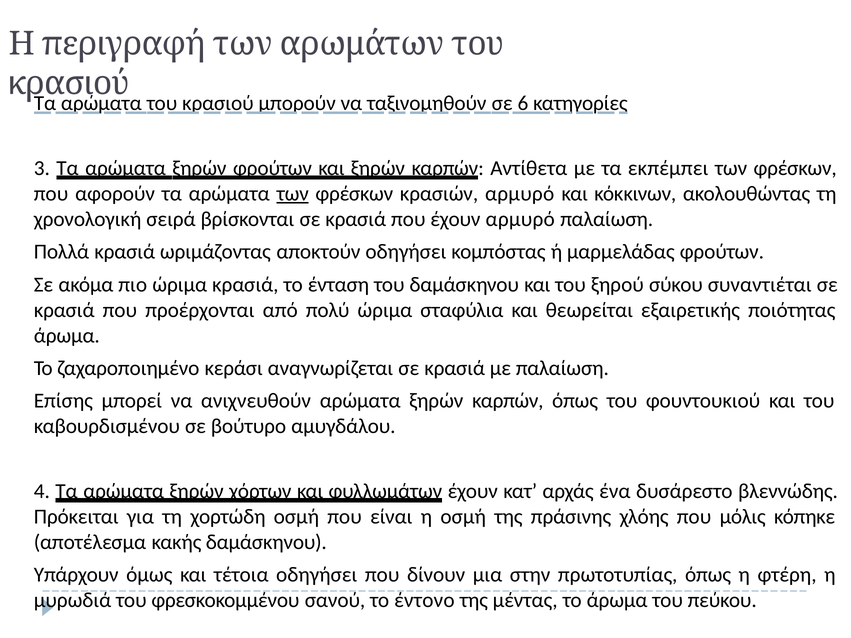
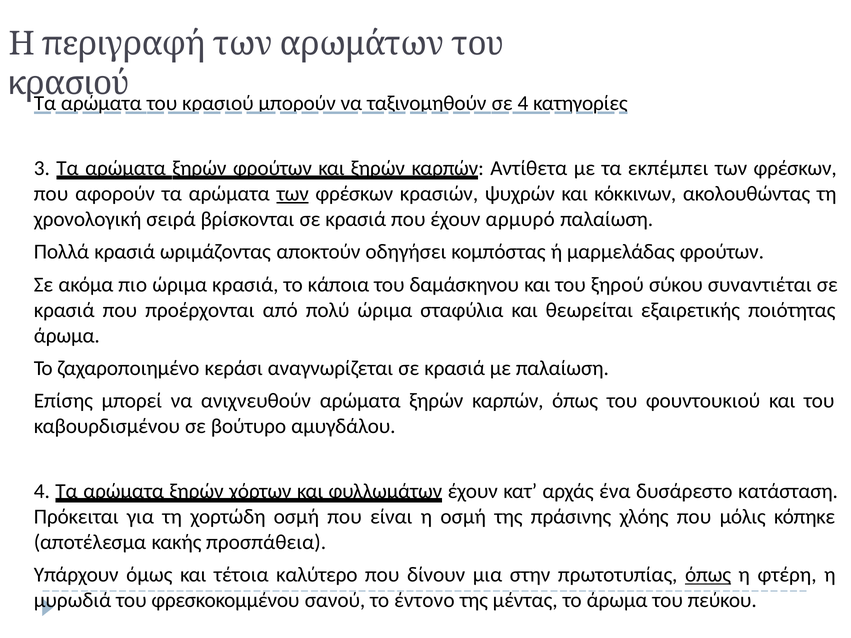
σε 6: 6 -> 4
κρασιών αρμυρό: αρμυρό -> ψυχρών
ένταση: ένταση -> κάποια
βλεννώδης: βλεννώδης -> κατάσταση
κακής δαμάσκηνου: δαμάσκηνου -> προσπάθεια
τέτοια οδηγήσει: οδηγήσει -> καλύτερο
όπως at (708, 575) underline: none -> present
